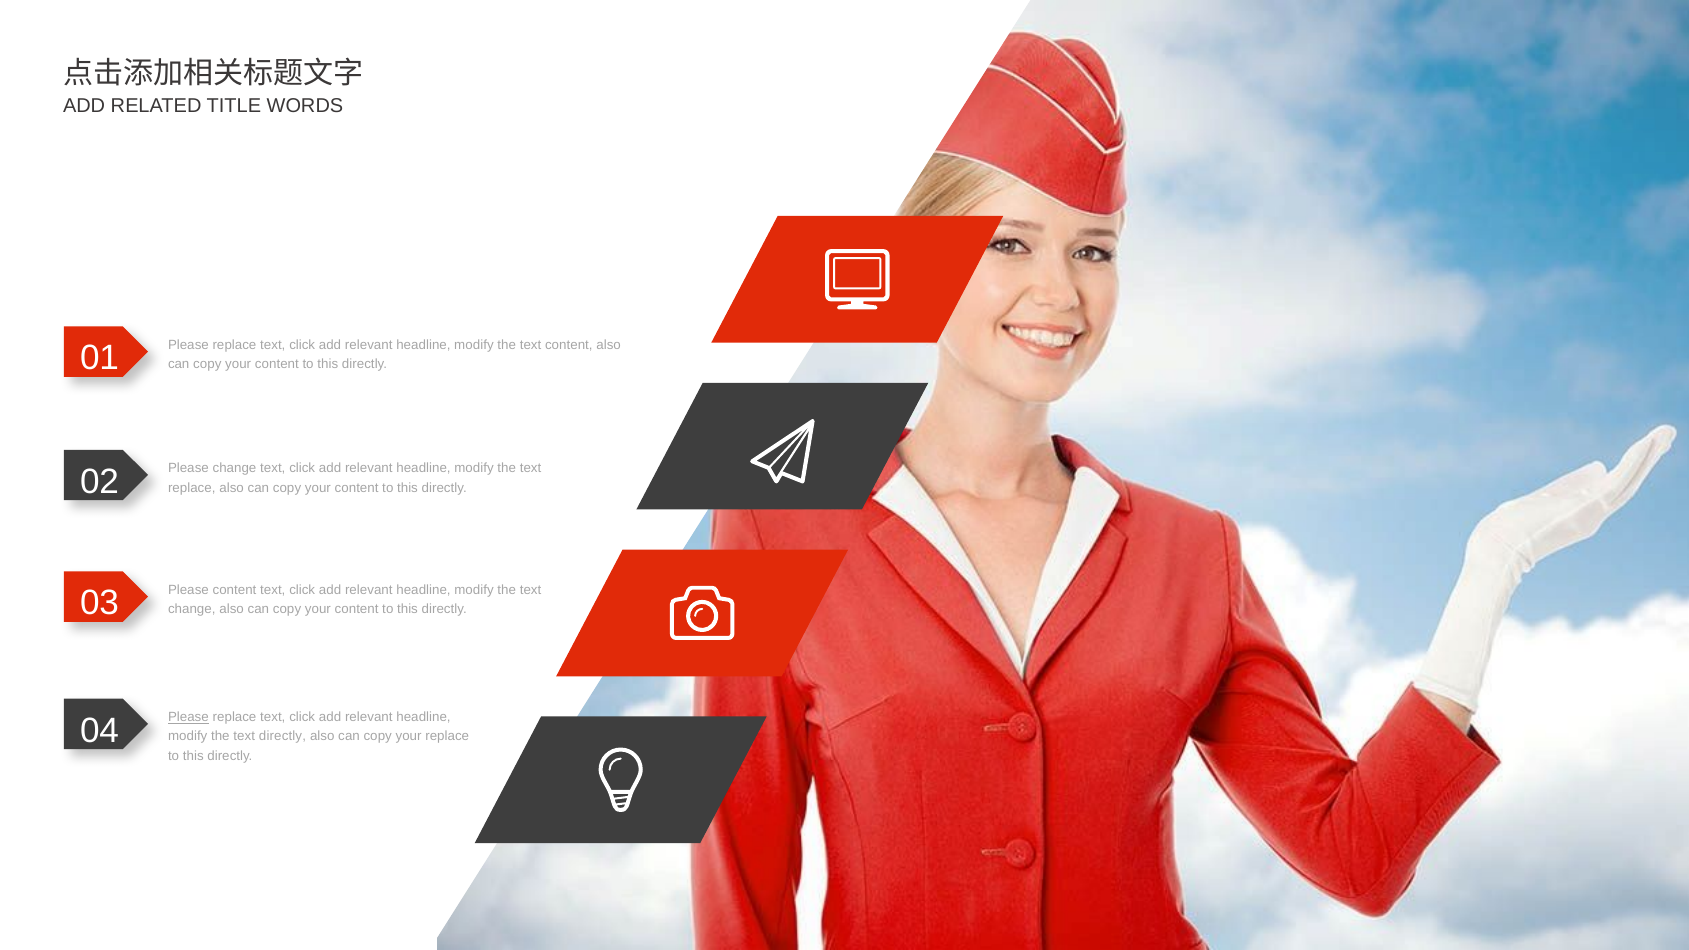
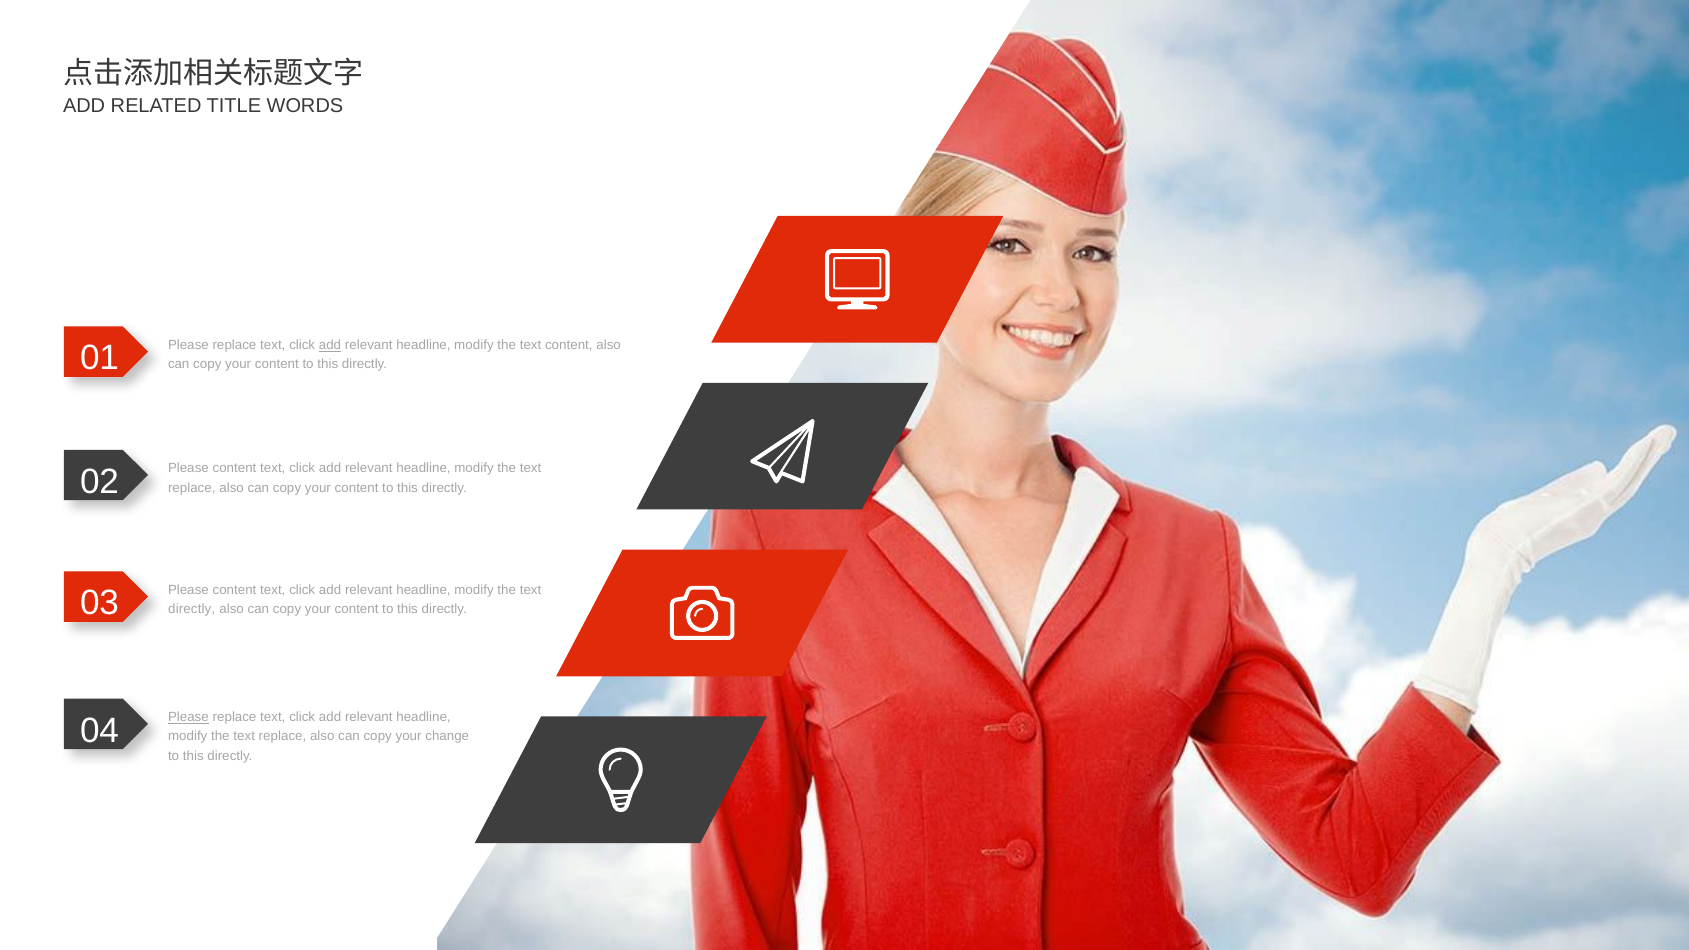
add at (330, 345) underline: none -> present
02 Please change: change -> content
change at (192, 609): change -> directly
directly at (282, 737): directly -> replace
your replace: replace -> change
